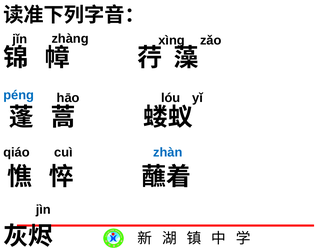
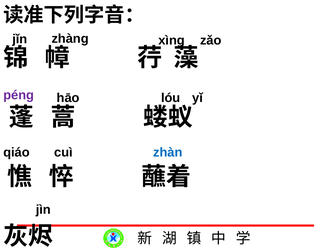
péng colour: blue -> purple
